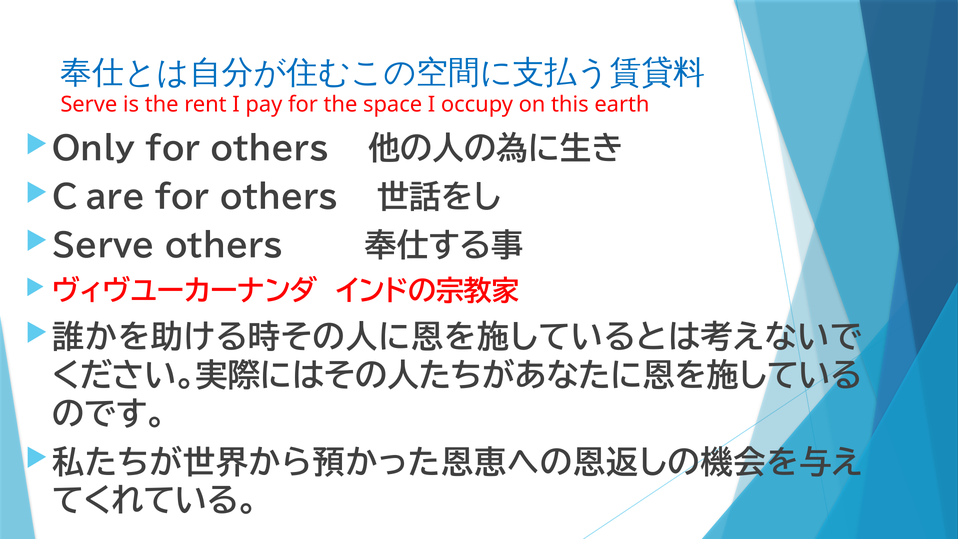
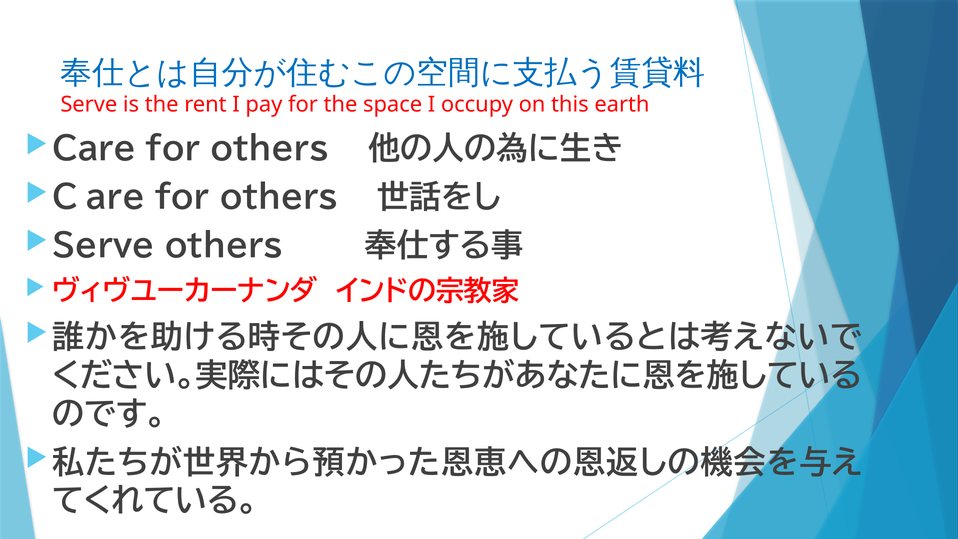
Only at (94, 149): Only -> Ｃare
